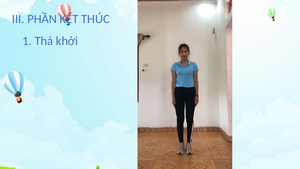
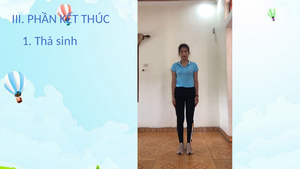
khởi: khởi -> sinh
